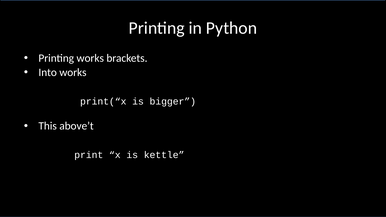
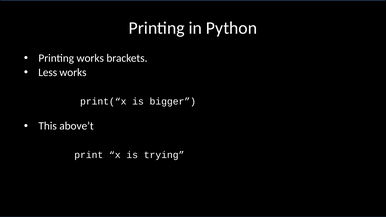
Into: Into -> Less
kettle: kettle -> trying
